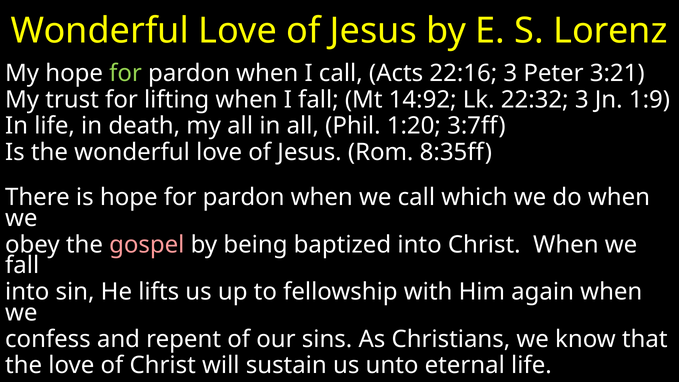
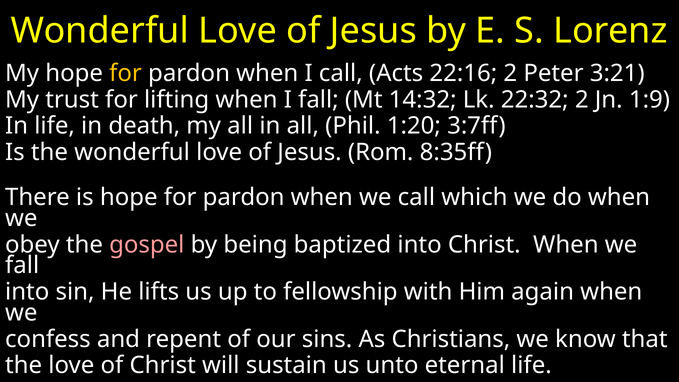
for at (126, 73) colour: light green -> yellow
22:16 3: 3 -> 2
14:92: 14:92 -> 14:32
22:32 3: 3 -> 2
